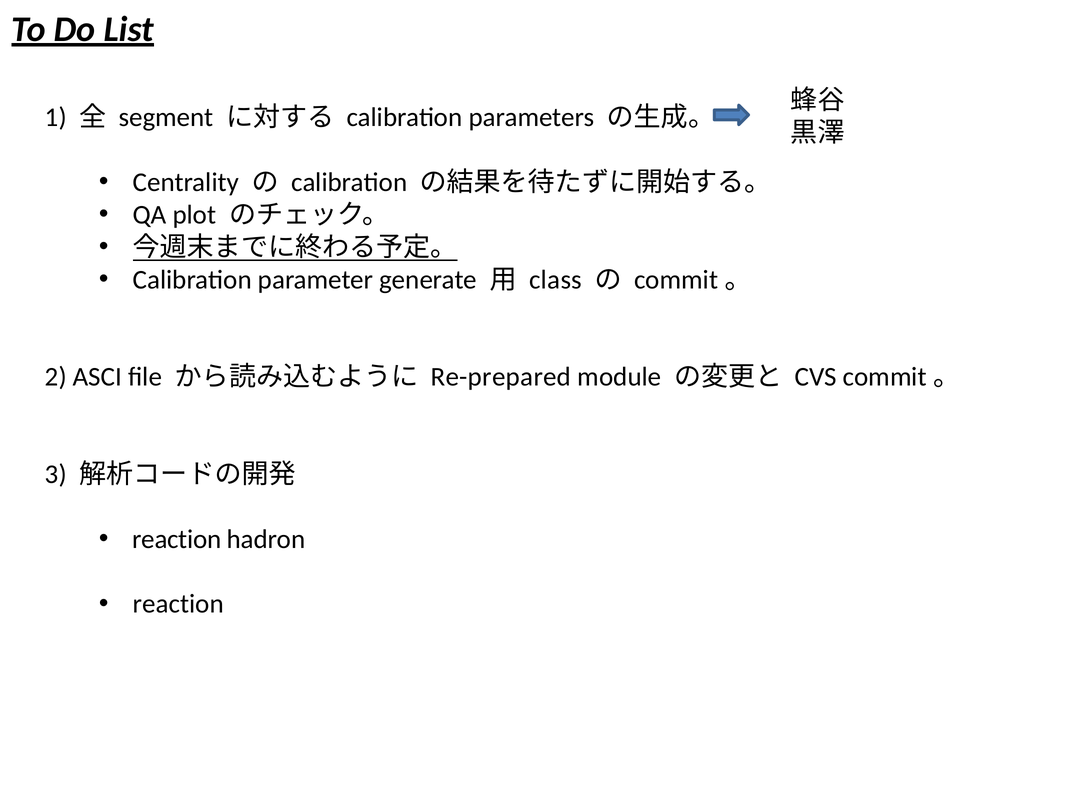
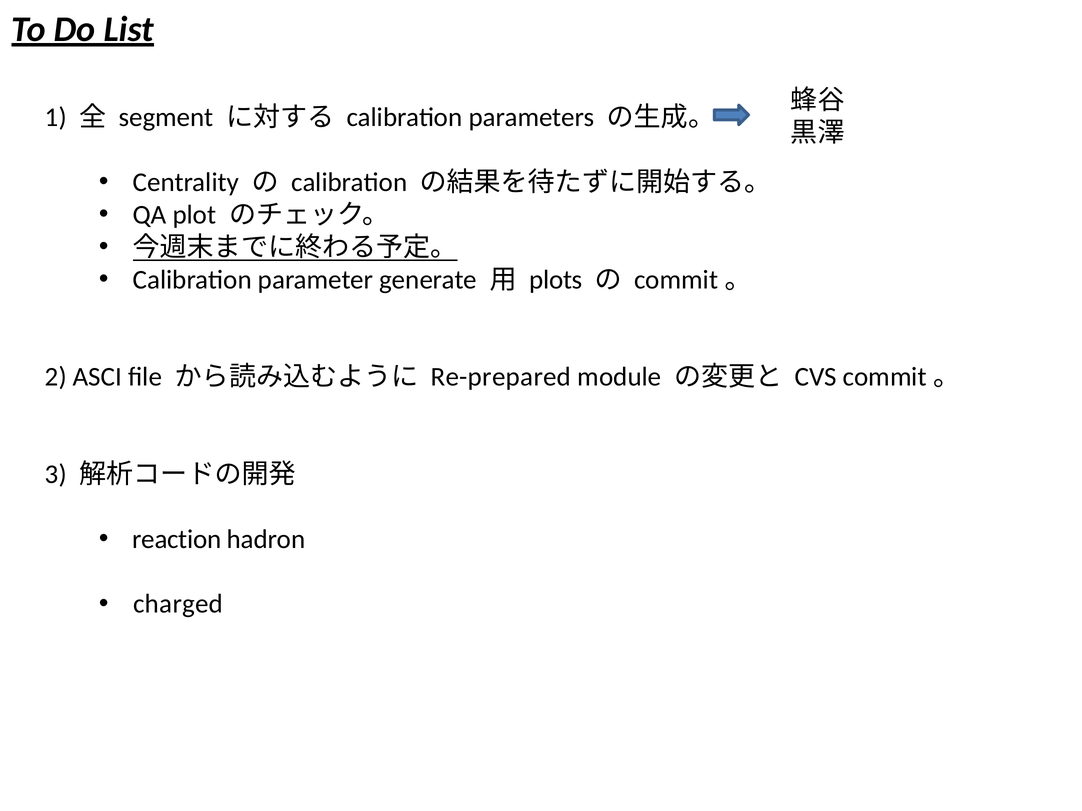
class: class -> plots
reaction at (178, 604): reaction -> charged
